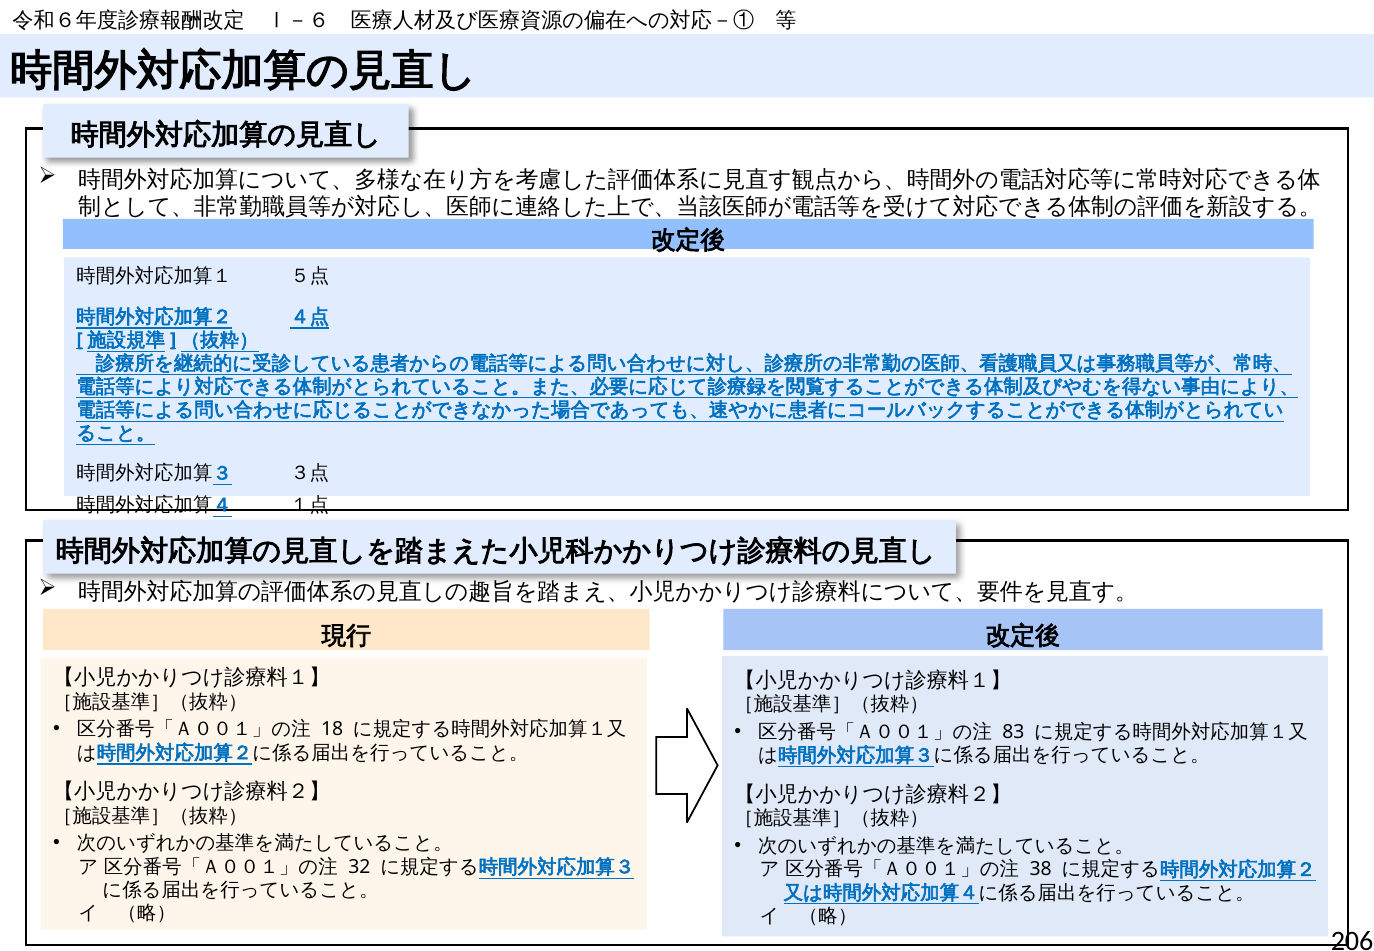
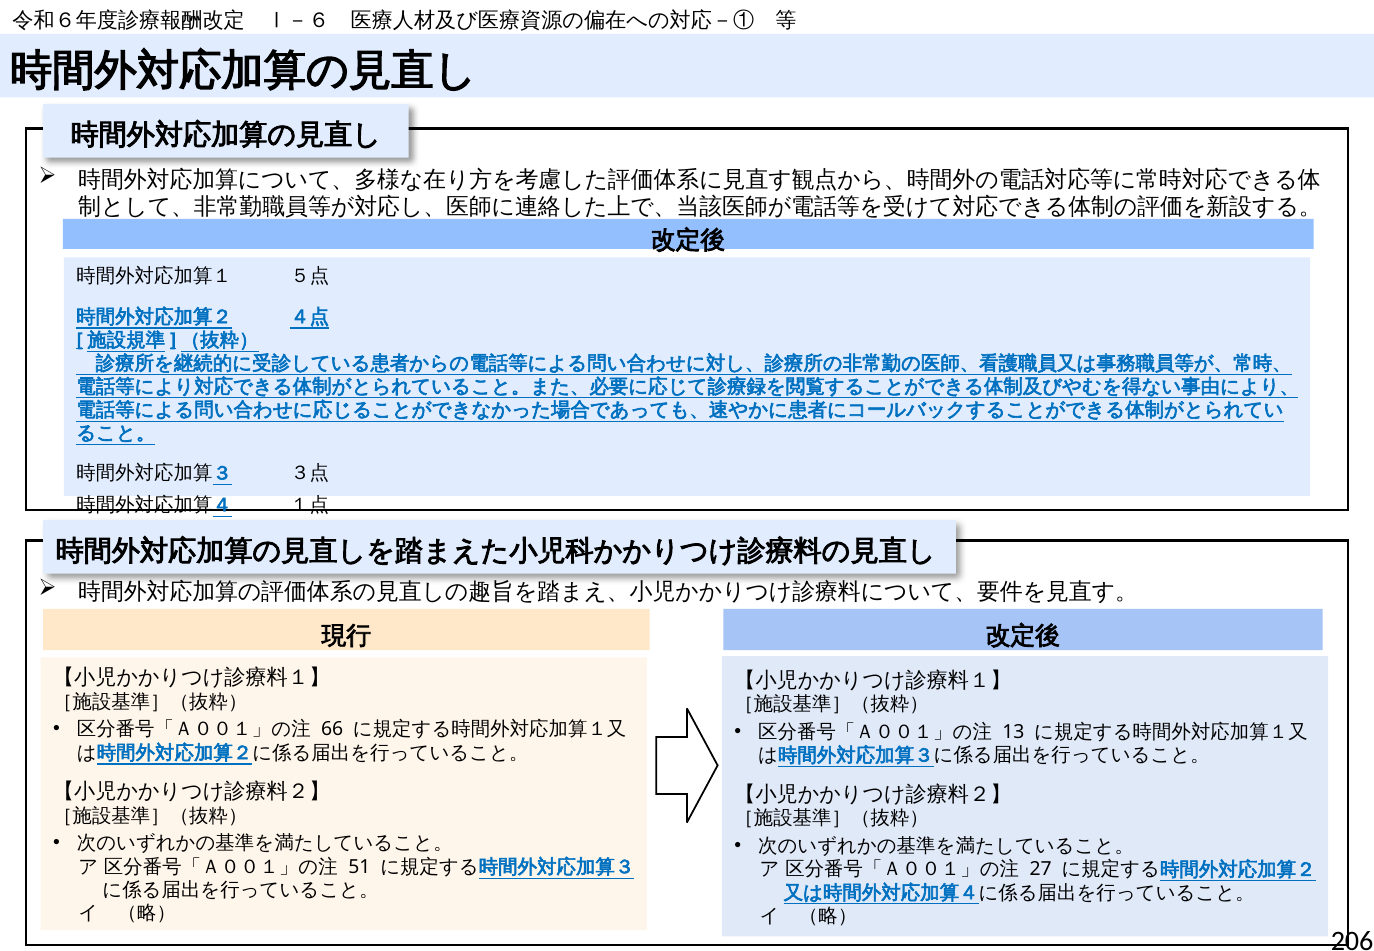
18: 18 -> 66
83: 83 -> 13
32: 32 -> 51
38: 38 -> 27
